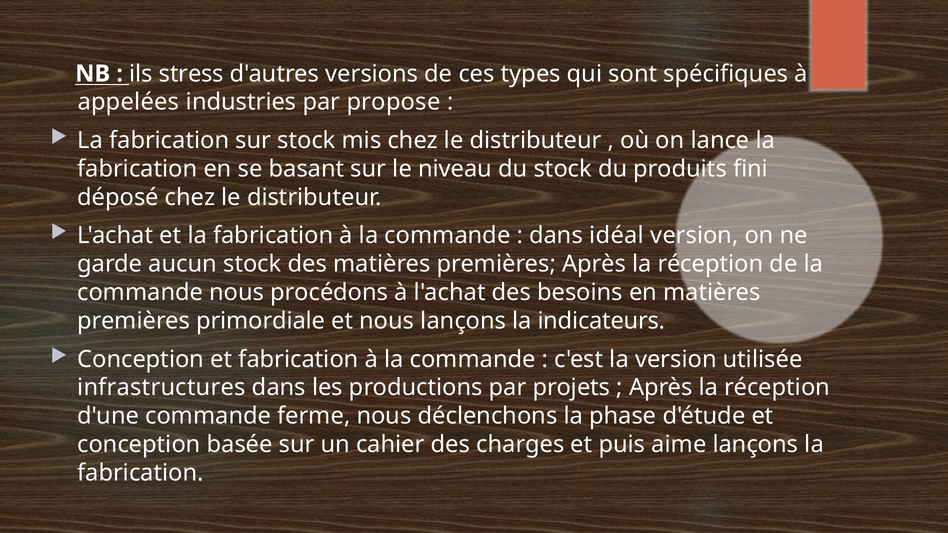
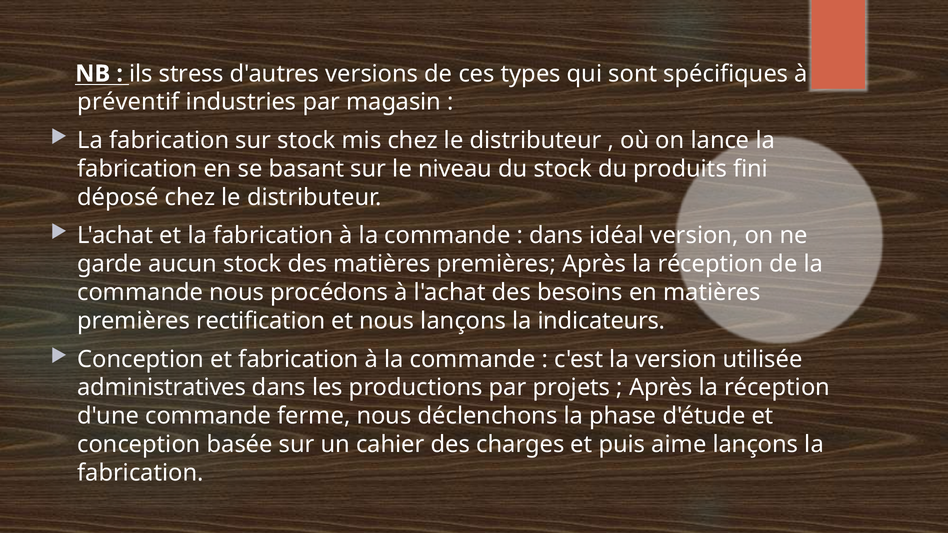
appelées: appelées -> préventif
propose: propose -> magasin
primordiale: primordiale -> rectification
infrastructures: infrastructures -> administratives
